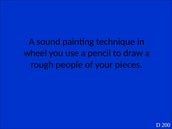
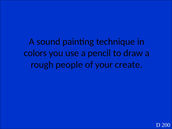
wheel: wheel -> colors
pieces: pieces -> create
